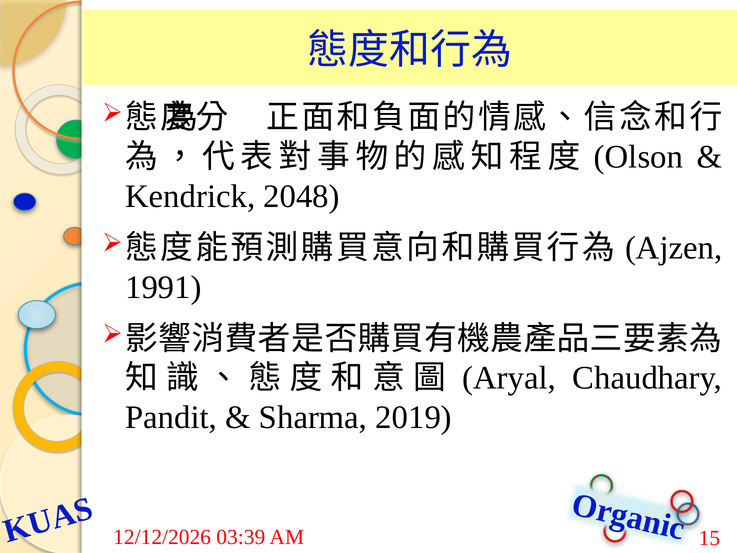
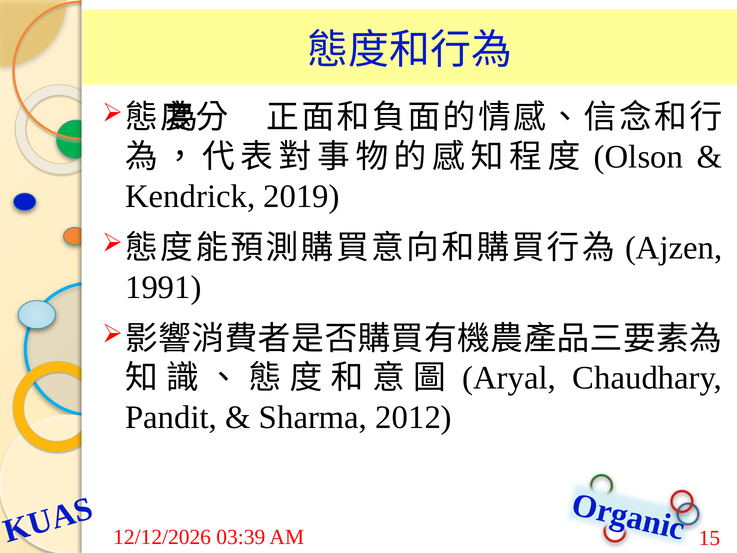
2048: 2048 -> 2019
2019: 2019 -> 2012
